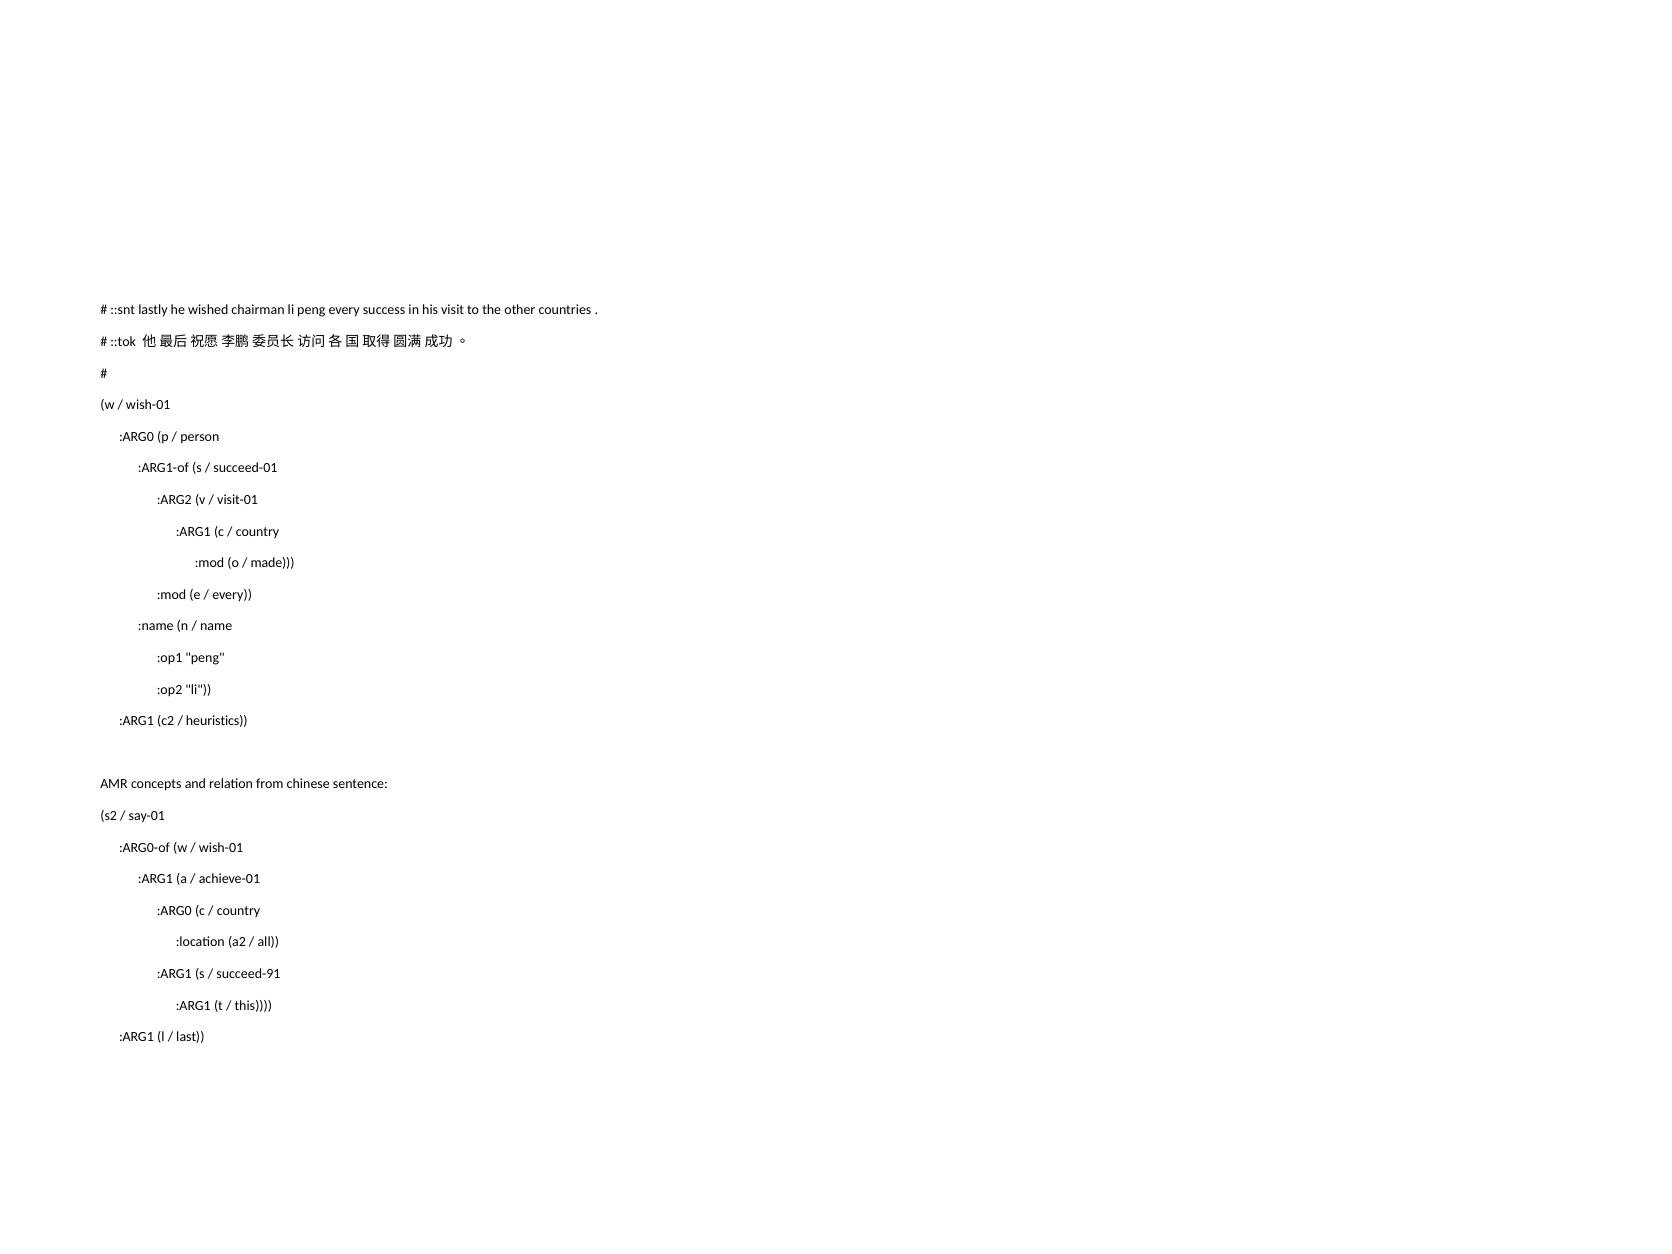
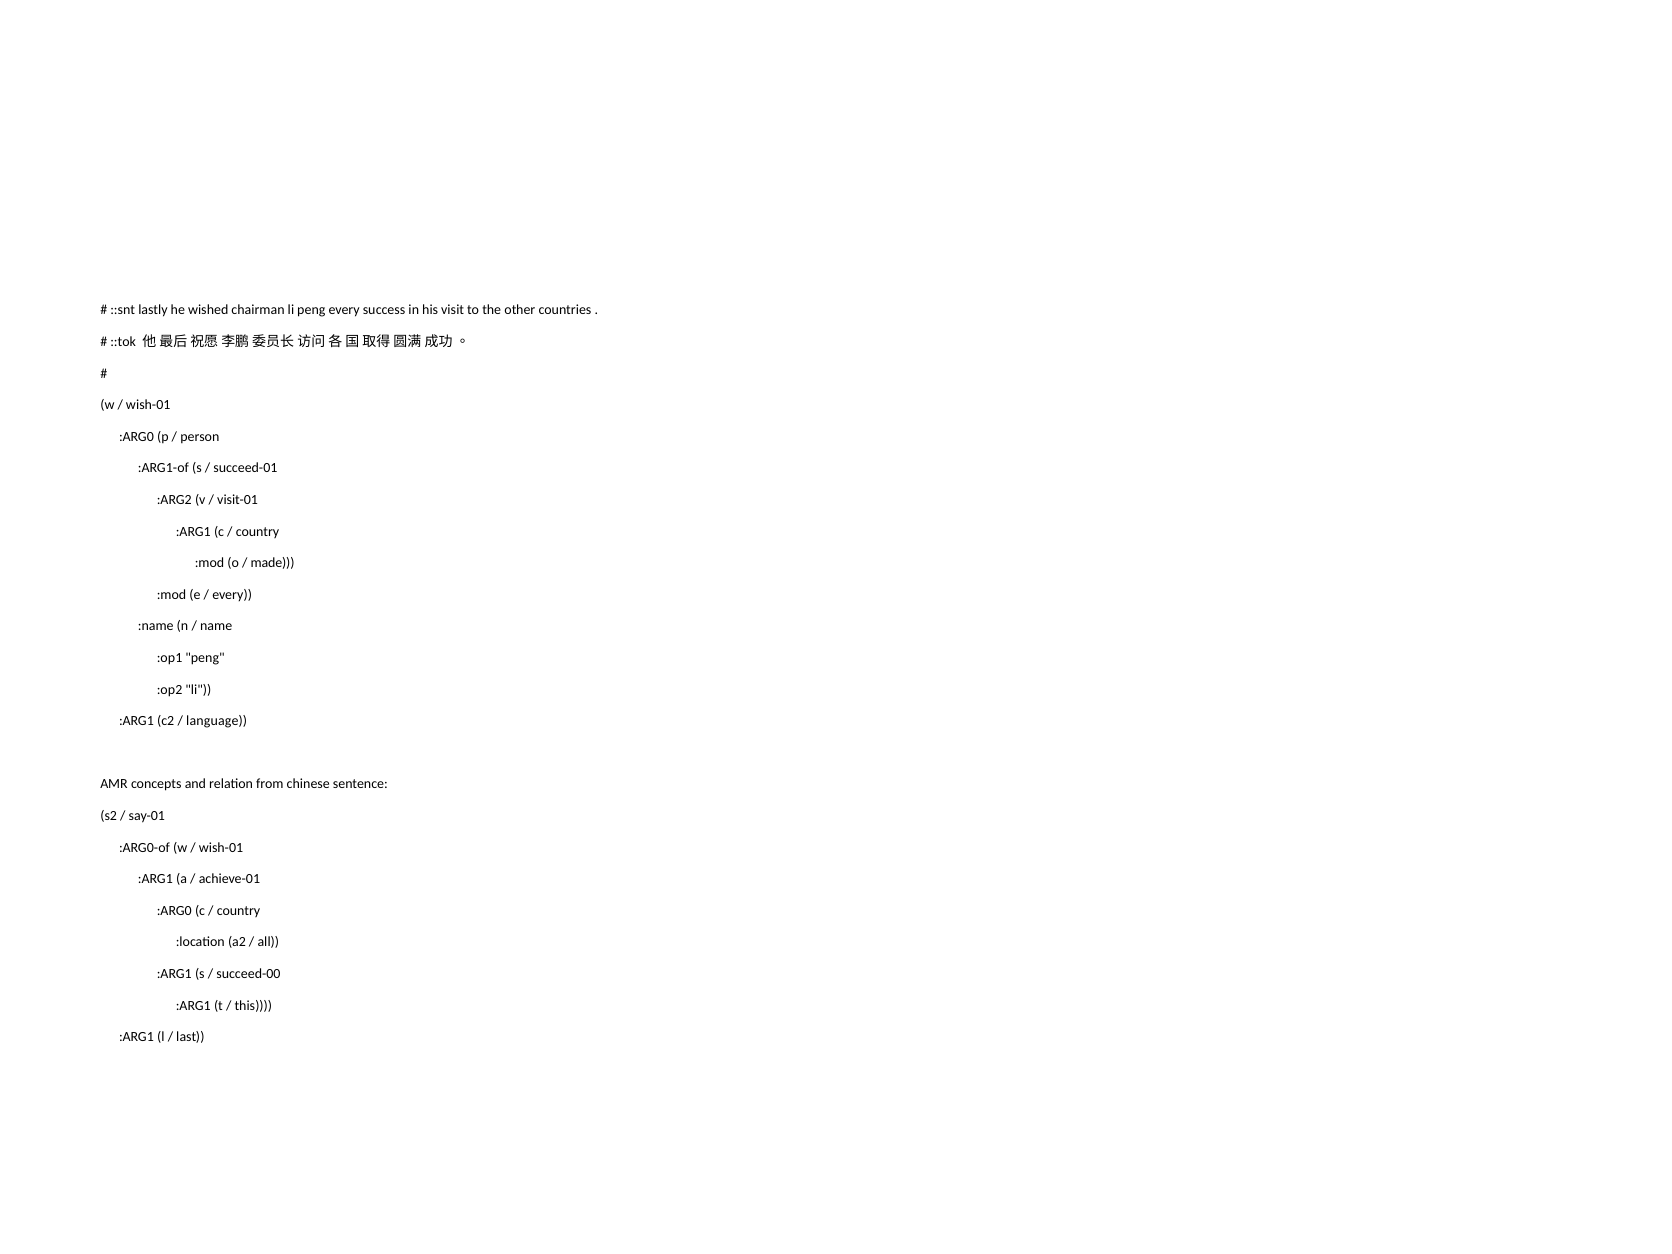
heuristics: heuristics -> language
succeed-91: succeed-91 -> succeed-00
